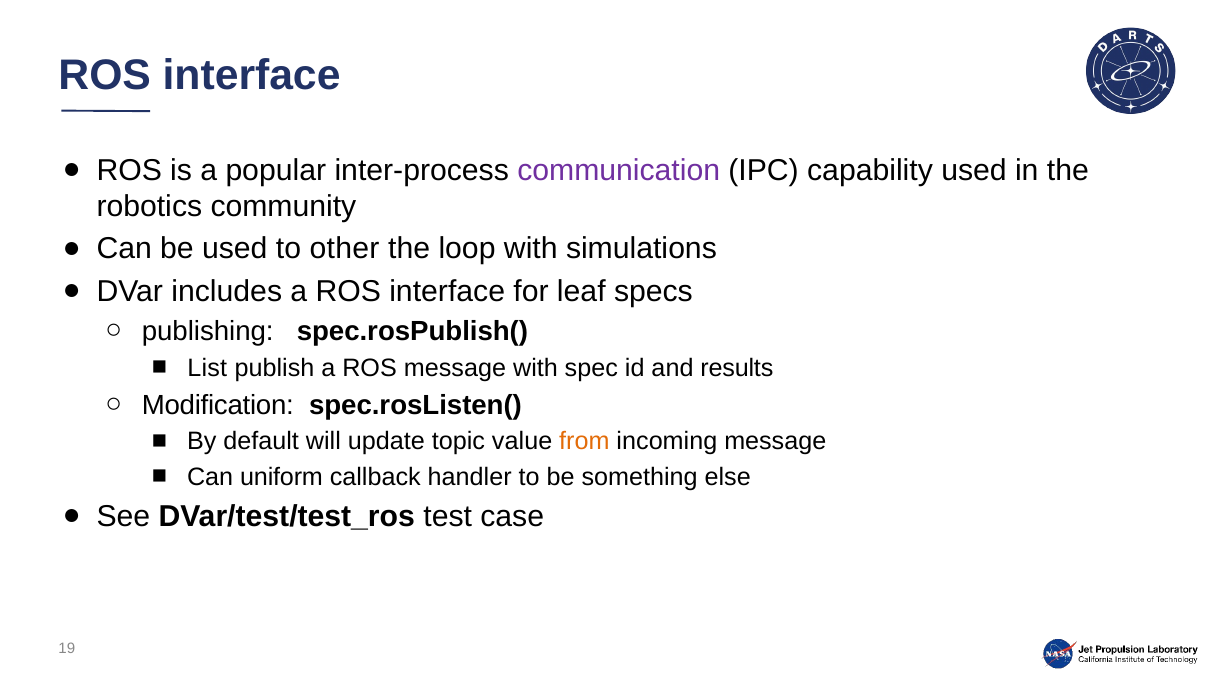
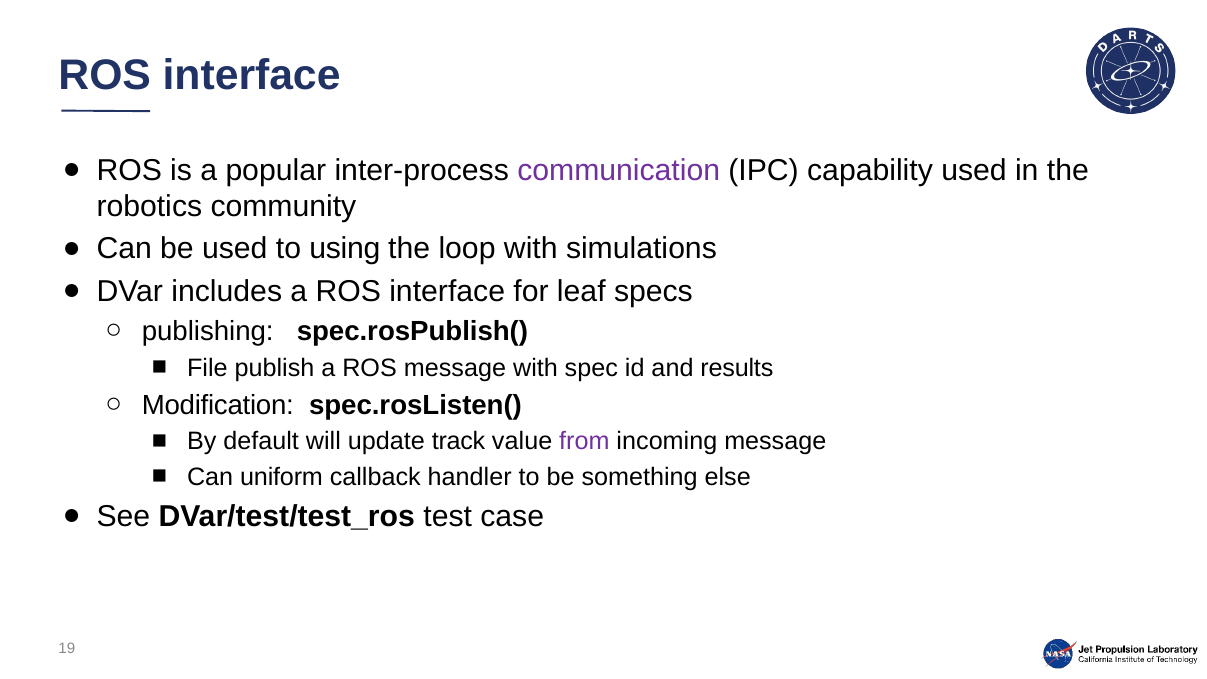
other: other -> using
List: List -> File
topic: topic -> track
from colour: orange -> purple
